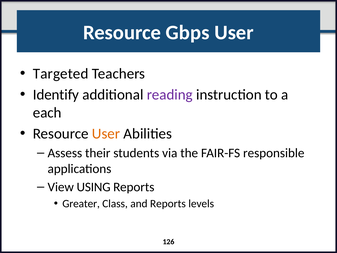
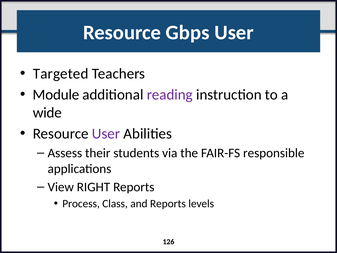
Identify: Identify -> Module
each: each -> wide
User at (106, 133) colour: orange -> purple
USING: USING -> RIGHT
Greater: Greater -> Process
